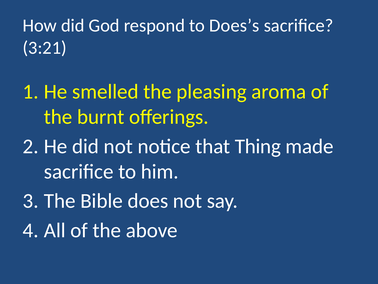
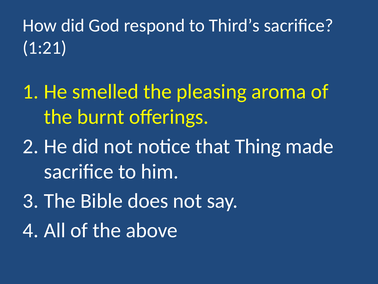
Does’s: Does’s -> Third’s
3:21: 3:21 -> 1:21
